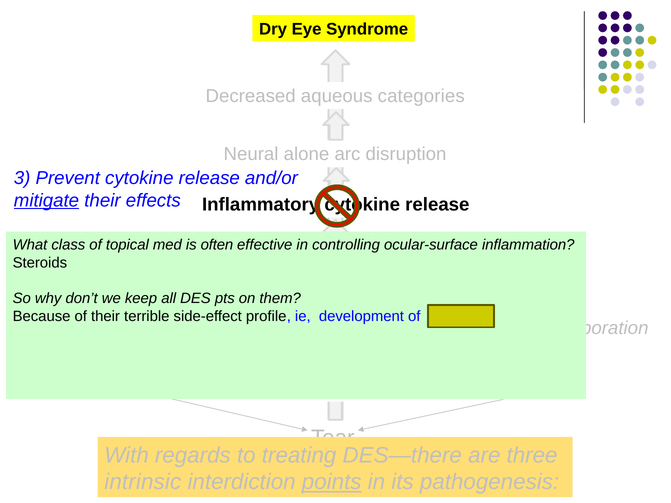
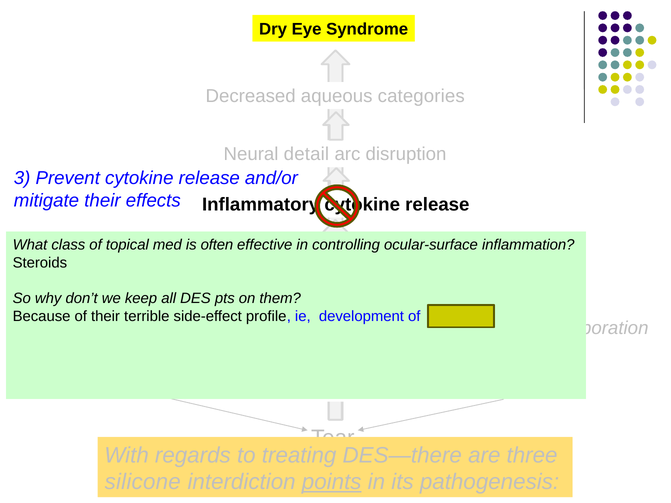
alone: alone -> detail
mitigate underline: present -> none
intrinsic: intrinsic -> silicone
